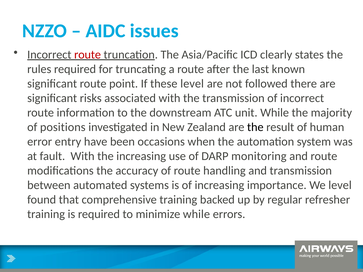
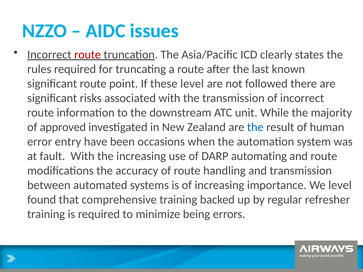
positions: positions -> approved
the at (255, 127) colour: black -> blue
monitoring: monitoring -> automating
minimize while: while -> being
